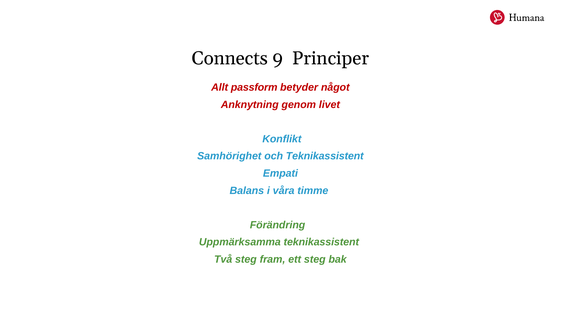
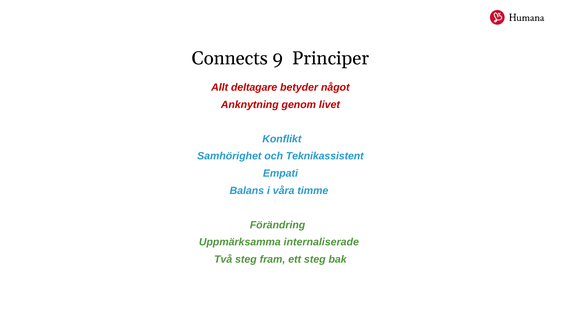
passform: passform -> deltagare
Uppmärksamma teknikassistent: teknikassistent -> internaliserade
